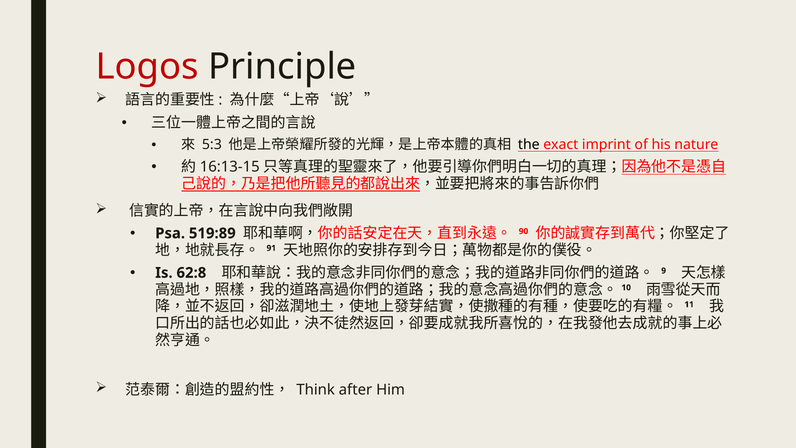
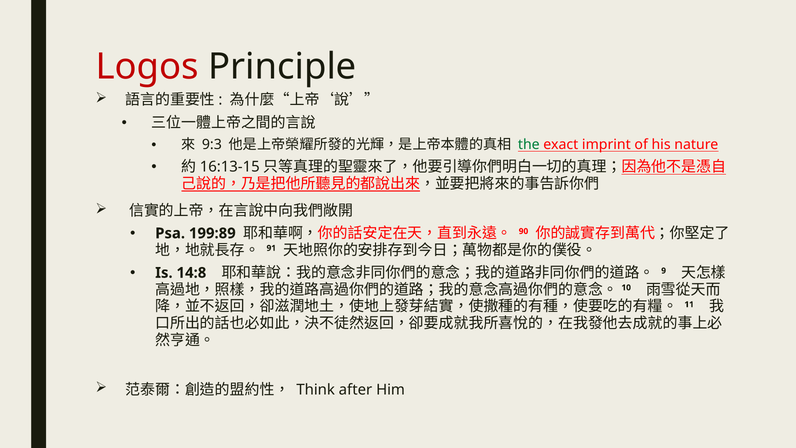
5:3: 5:3 -> 9:3
the colour: black -> green
519:89: 519:89 -> 199:89
62:8: 62:8 -> 14:8
